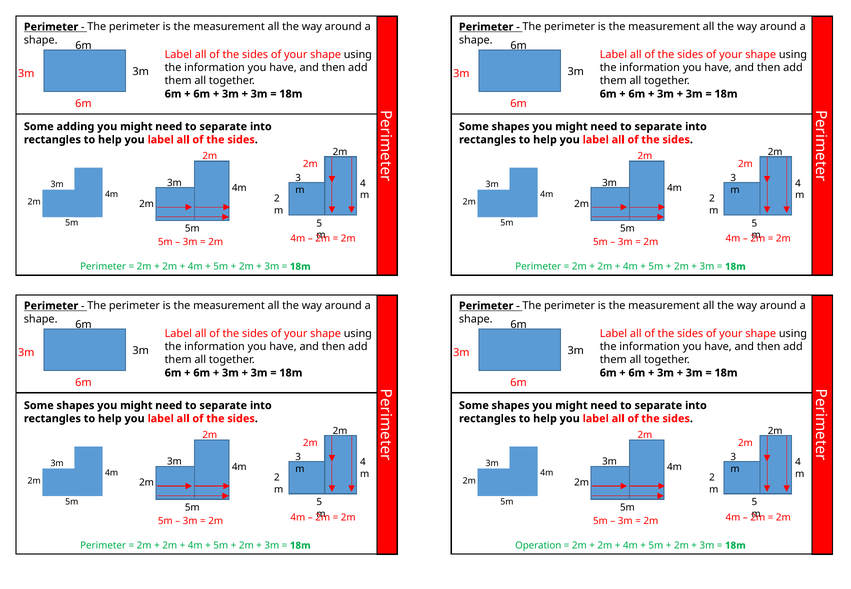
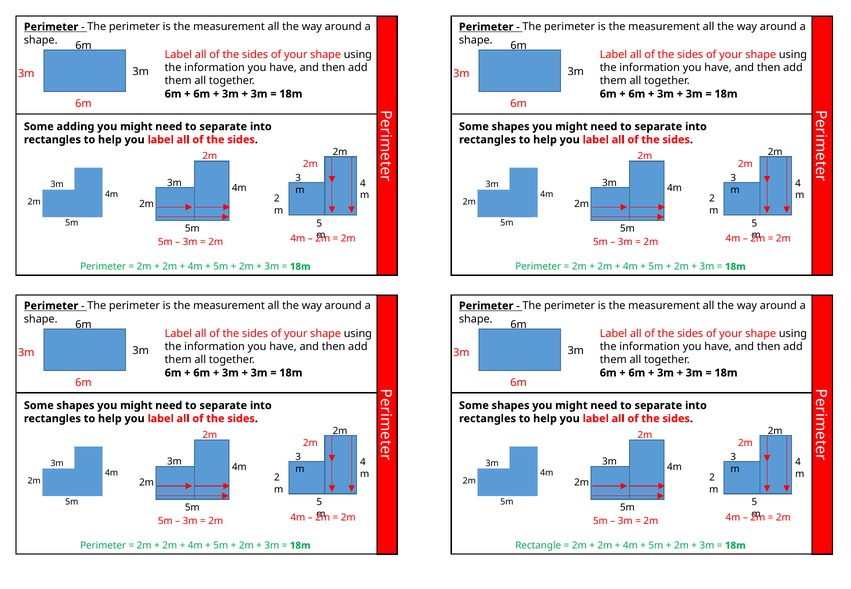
Operation: Operation -> Rectangle
